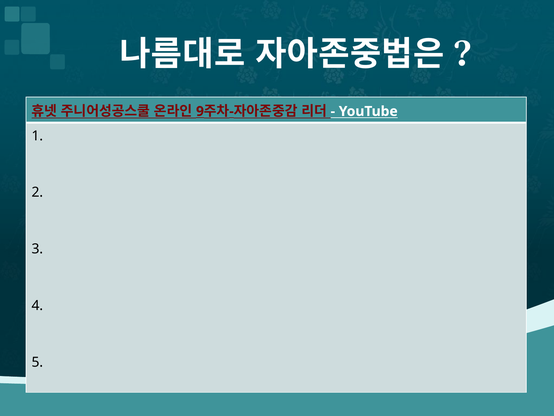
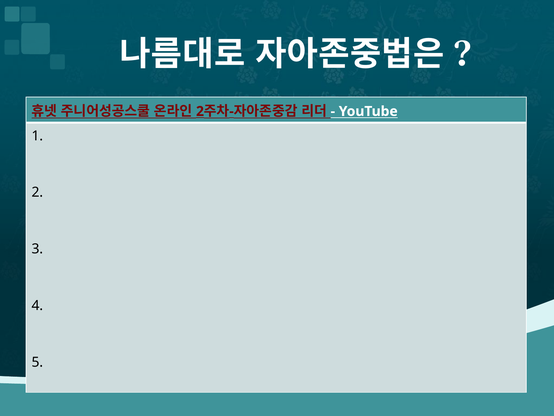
9 at (200, 111): 9 -> 2
